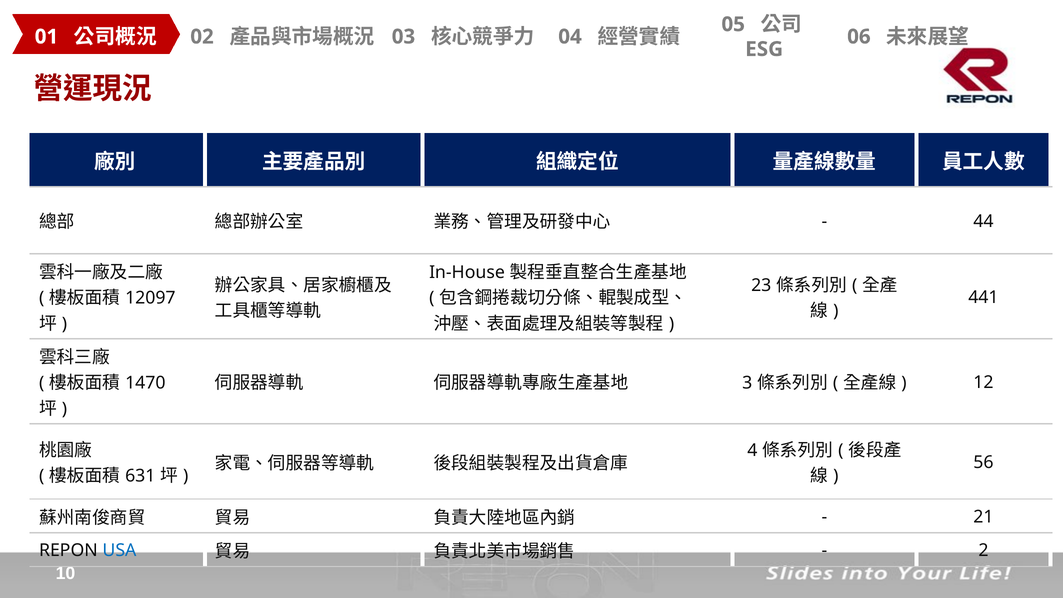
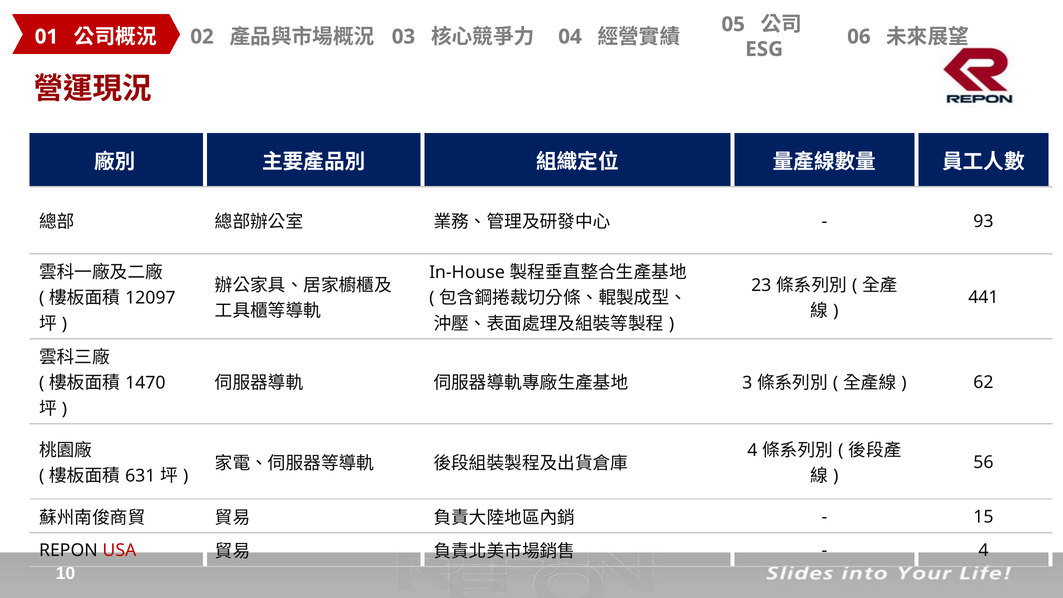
44: 44 -> 93
12: 12 -> 62
21: 21 -> 15
USA colour: blue -> red
2 at (983, 551): 2 -> 4
